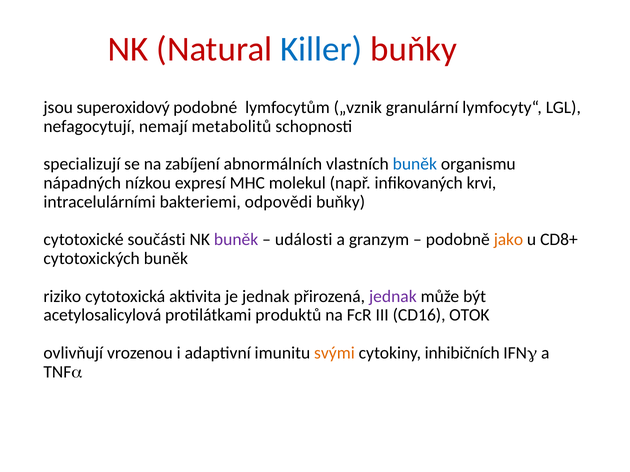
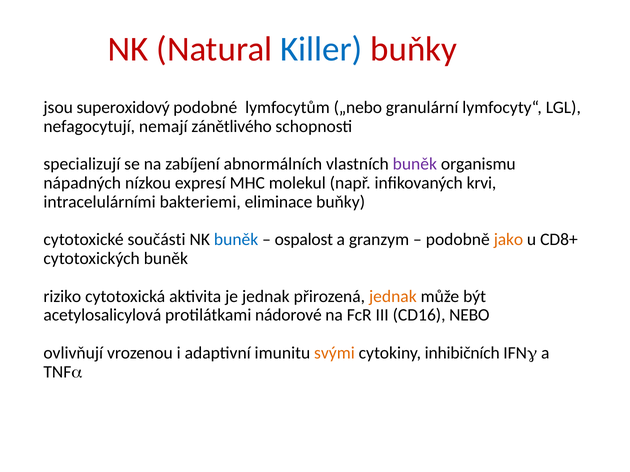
„vznik: „vznik -> „nebo
metabolitů: metabolitů -> zánětlivého
buněk at (415, 164) colour: blue -> purple
odpovědi: odpovědi -> eliminace
buněk at (236, 240) colour: purple -> blue
události: události -> ospalost
jednak at (393, 297) colour: purple -> orange
produktů: produktů -> nádorové
OTOK: OTOK -> NEBO
